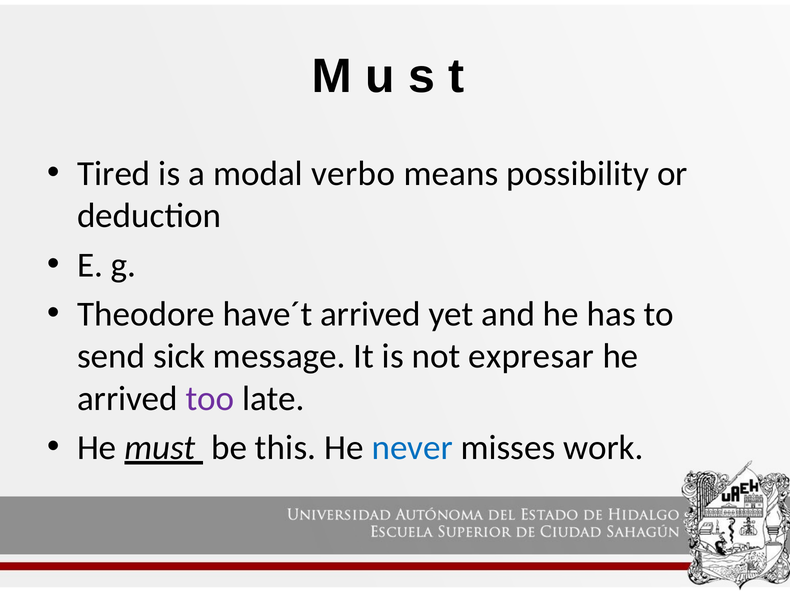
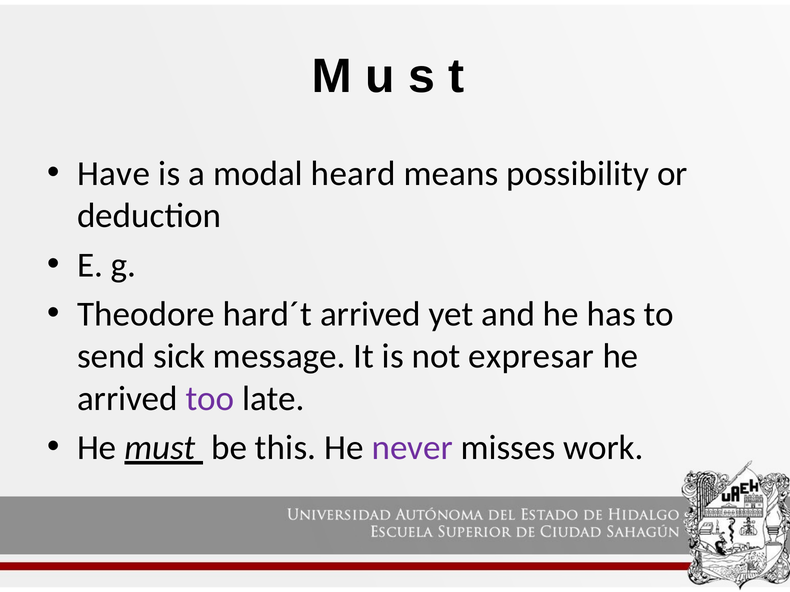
Tired: Tired -> Have
verbo: verbo -> heard
have´t: have´t -> hard´t
never colour: blue -> purple
